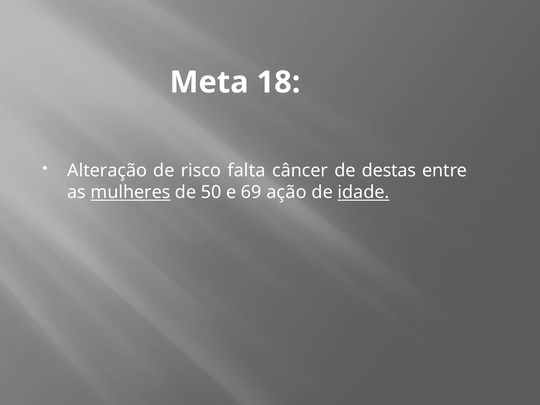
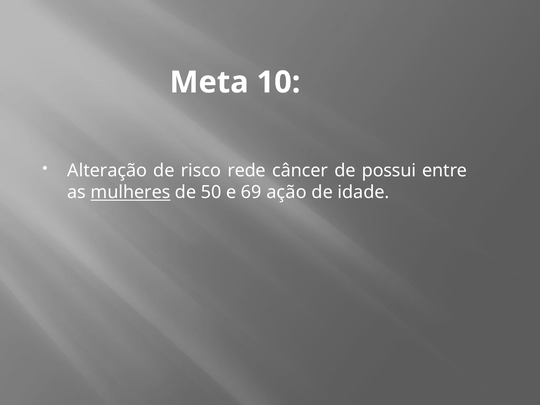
18: 18 -> 10
falta: falta -> rede
destas: destas -> possui
idade underline: present -> none
